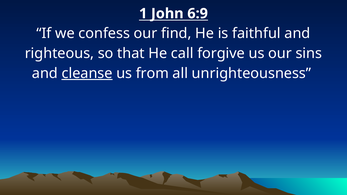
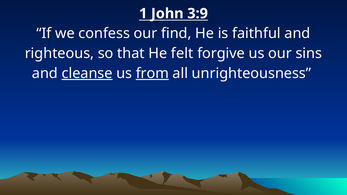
6:9: 6:9 -> 3:9
call: call -> felt
from underline: none -> present
